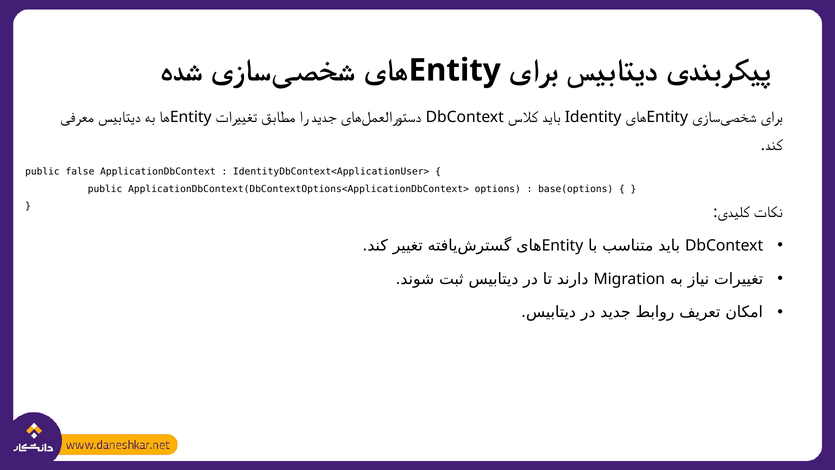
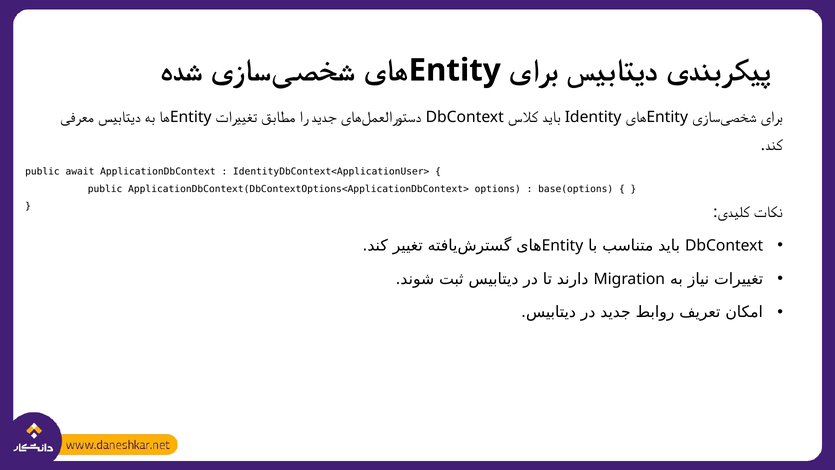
false: false -> await
